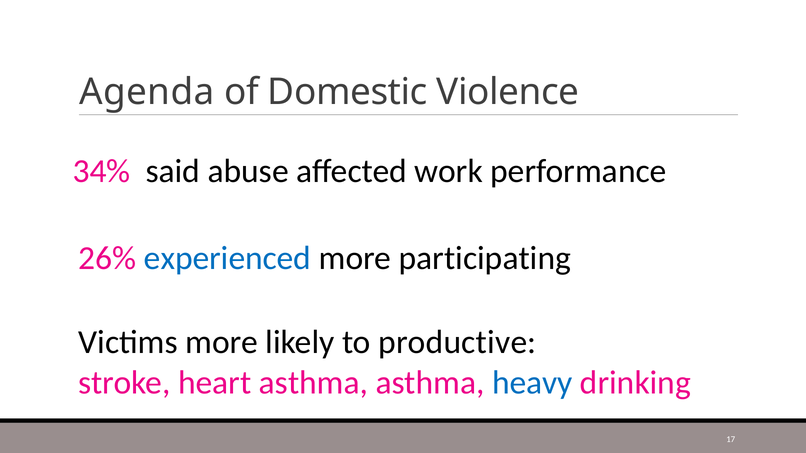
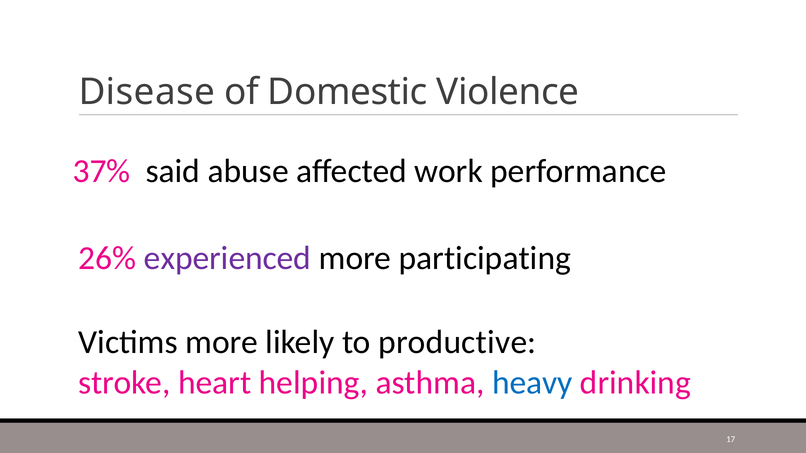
Agenda: Agenda -> Disease
34%: 34% -> 37%
experienced colour: blue -> purple
heart asthma: asthma -> helping
